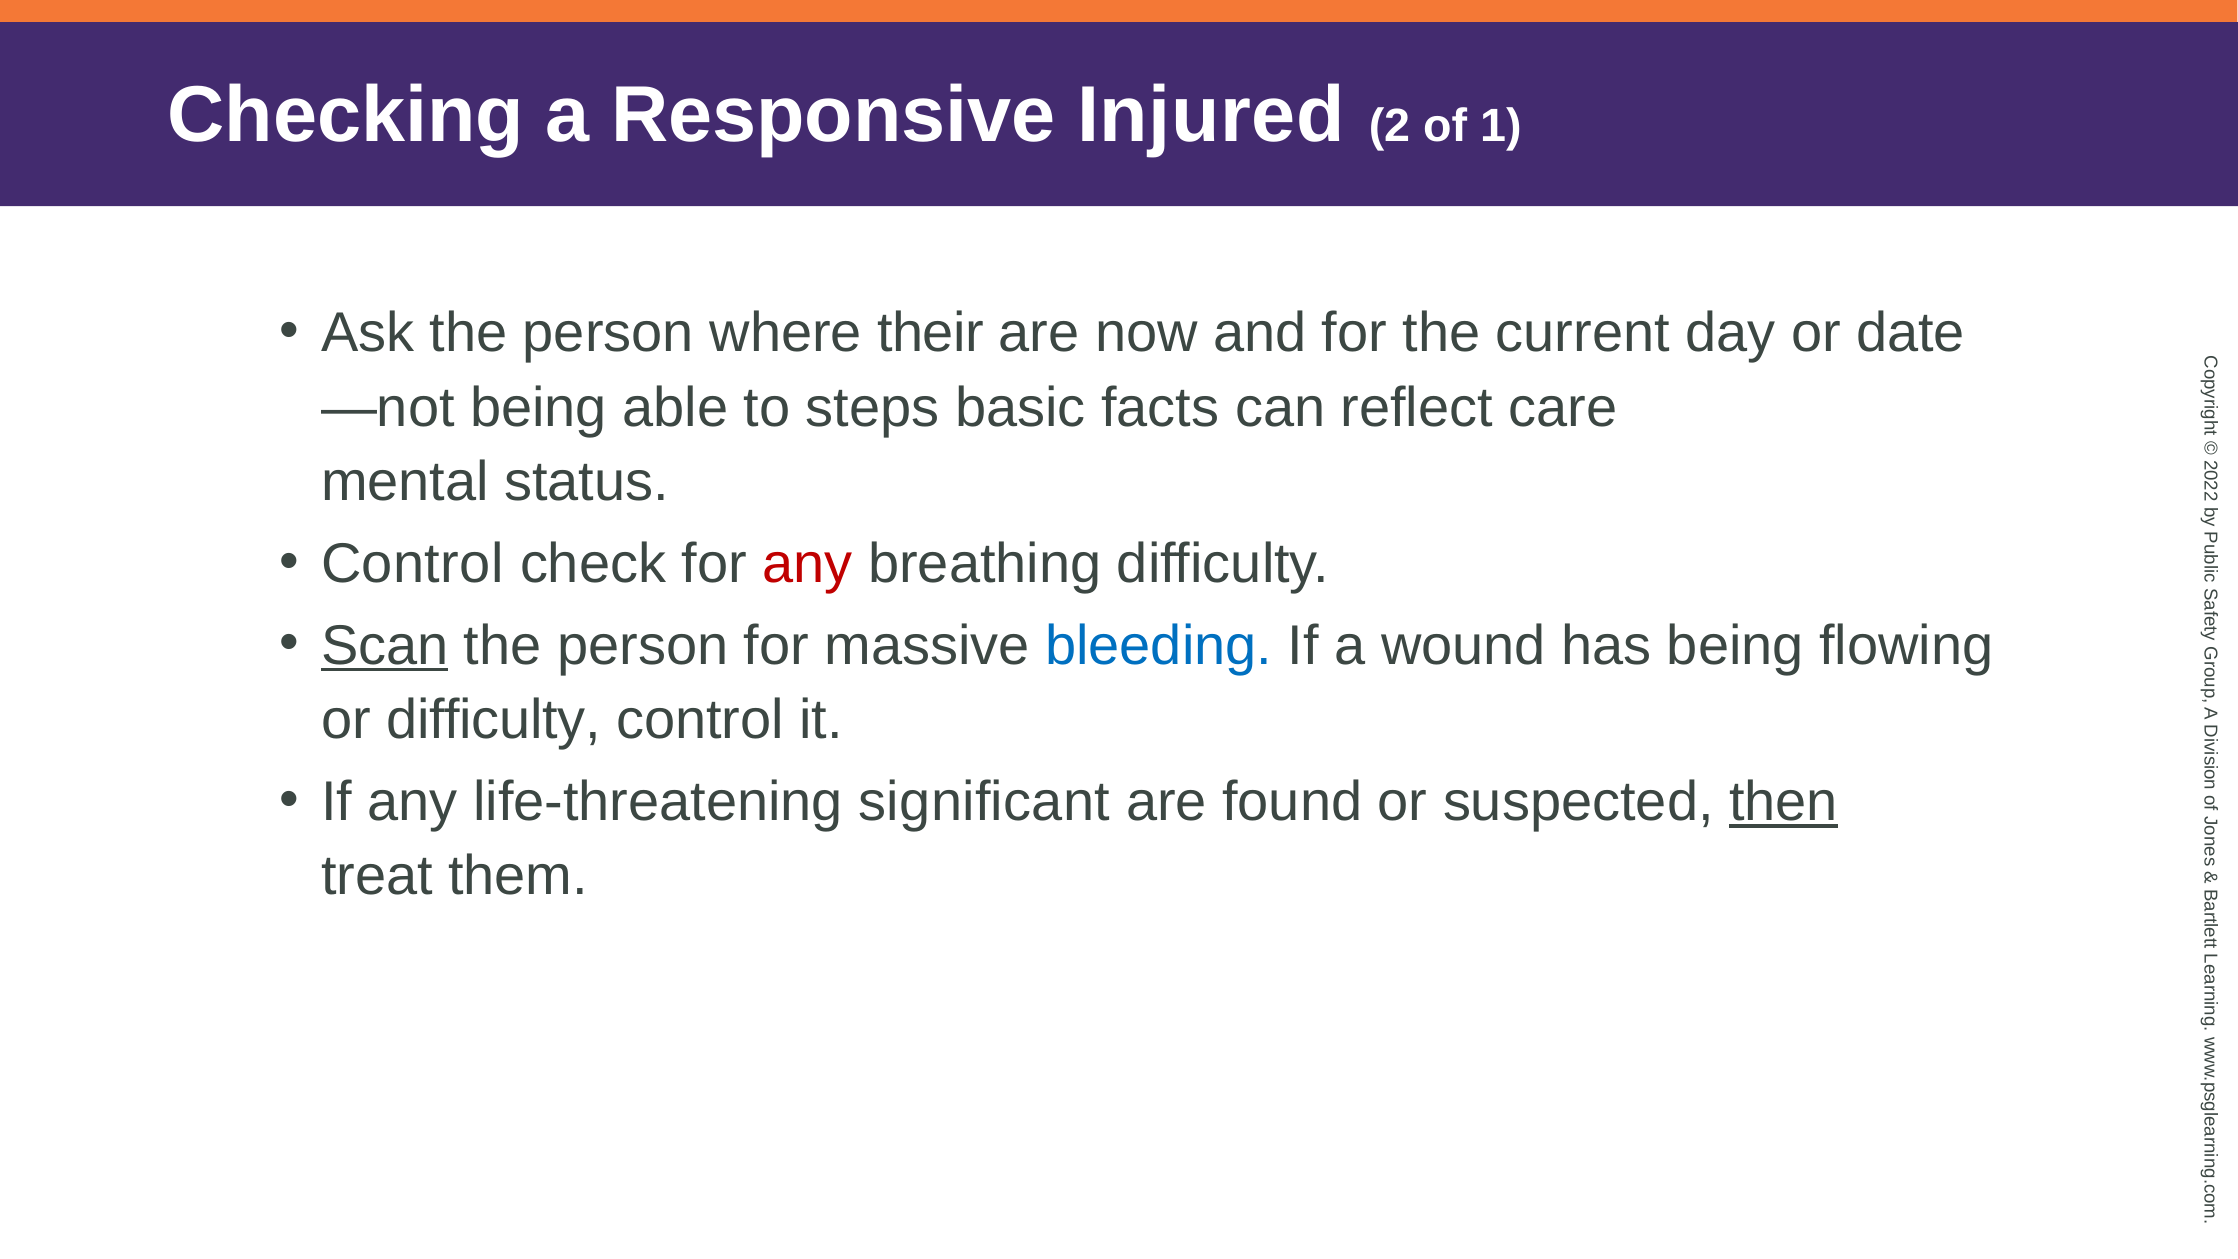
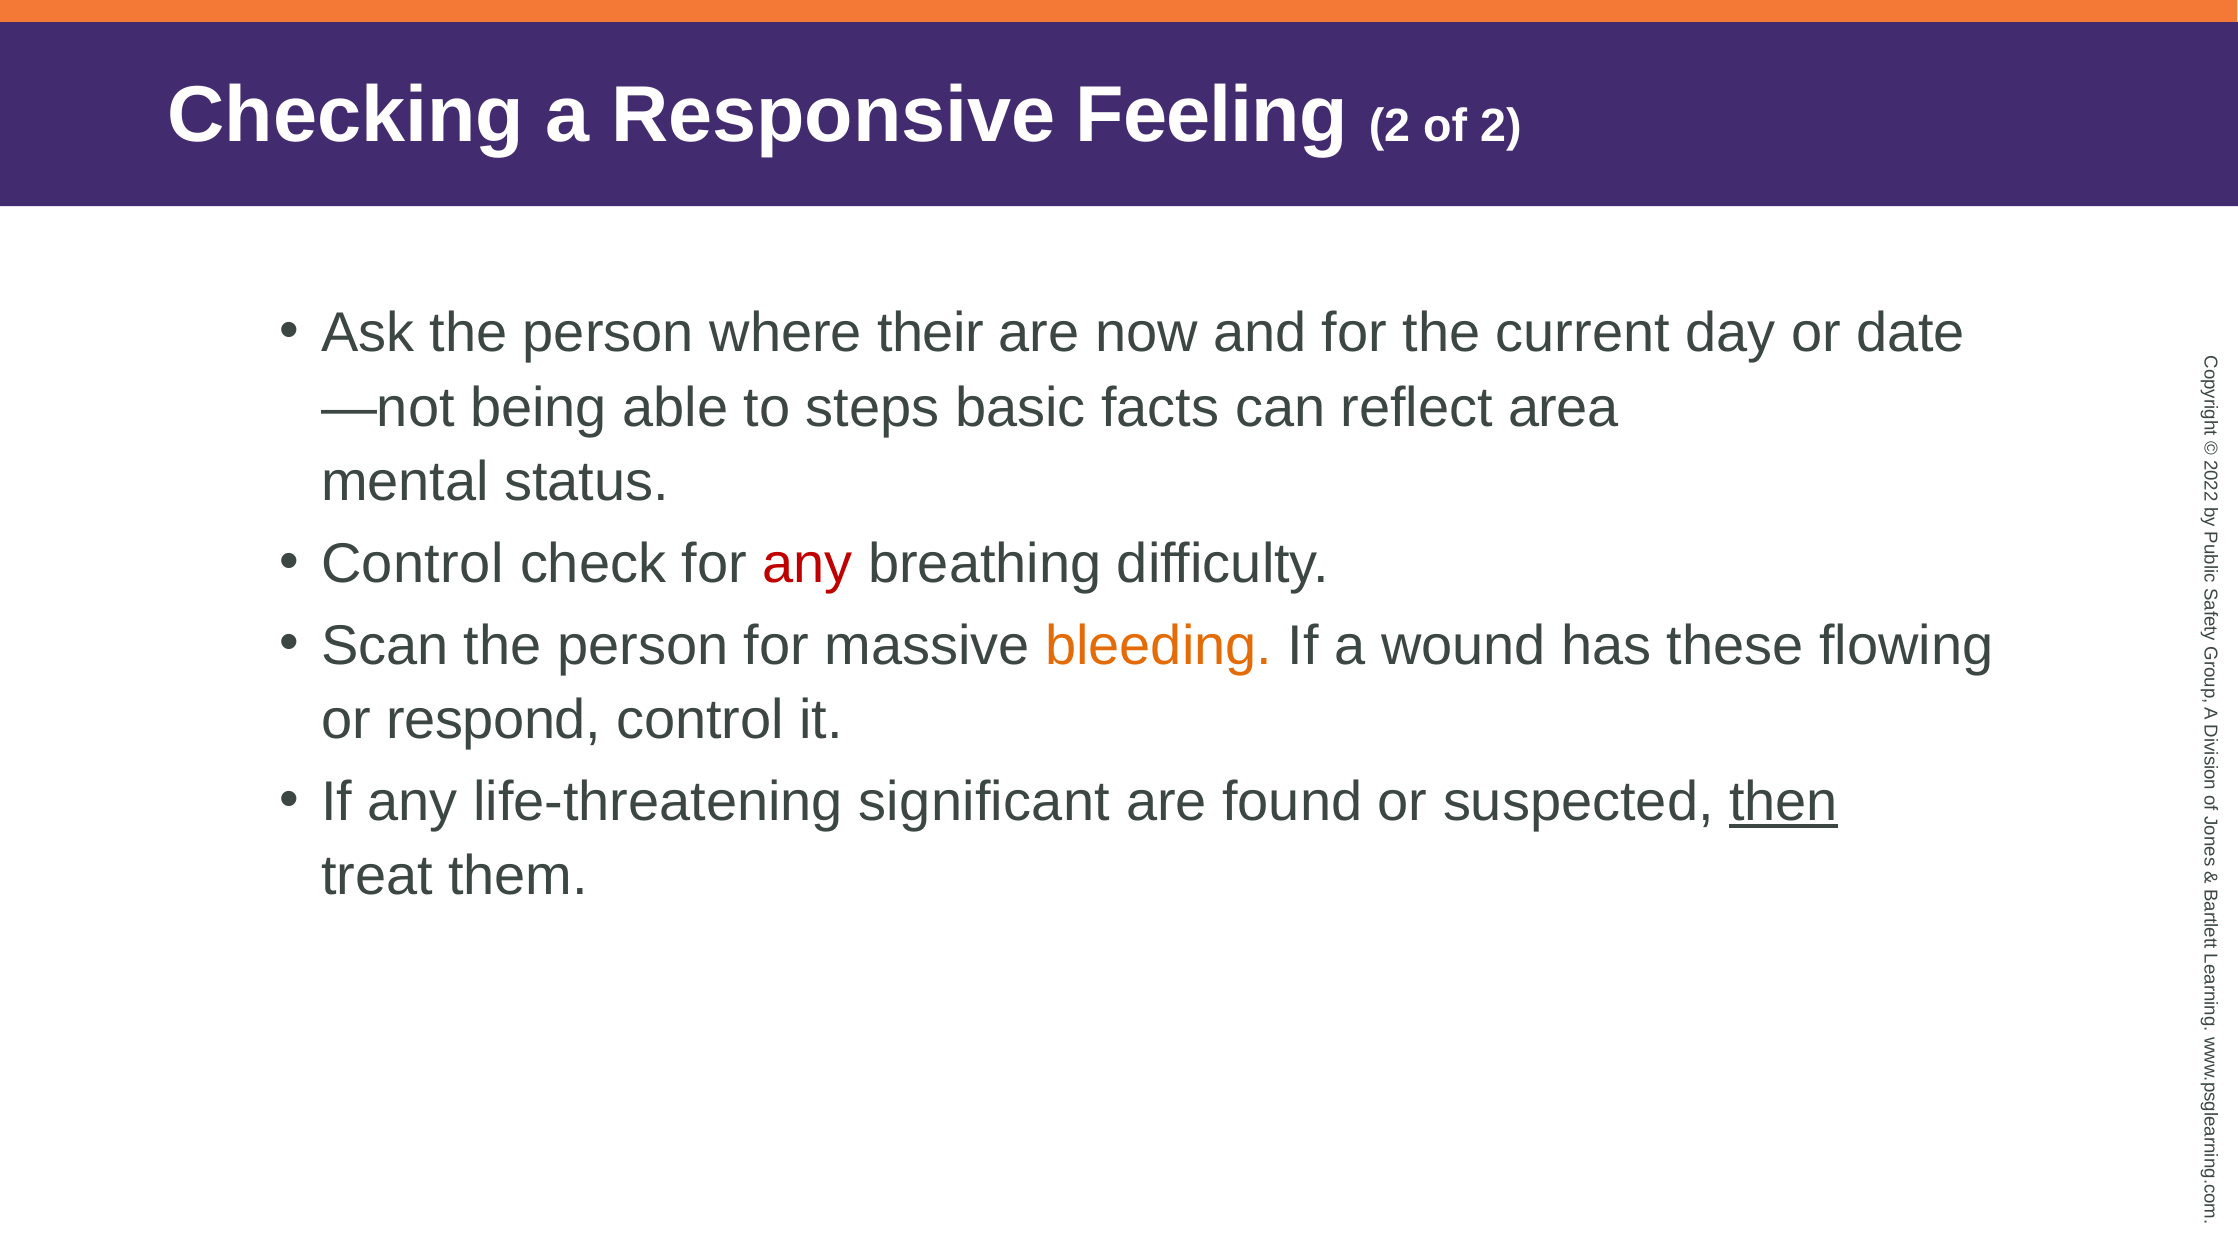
Injured: Injured -> Feeling
of 1: 1 -> 2
care: care -> area
Scan underline: present -> none
bleeding colour: blue -> orange
has being: being -> these
or difficulty: difficulty -> respond
